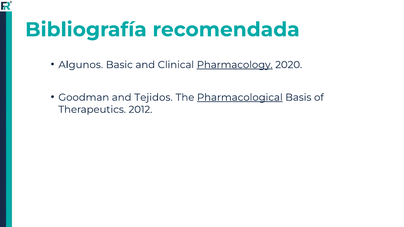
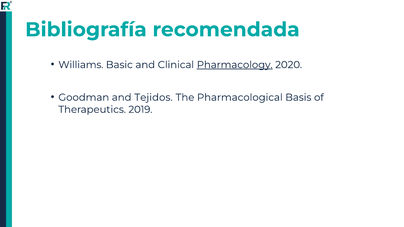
Algunos: Algunos -> Williams
Pharmacological underline: present -> none
2012: 2012 -> 2019
